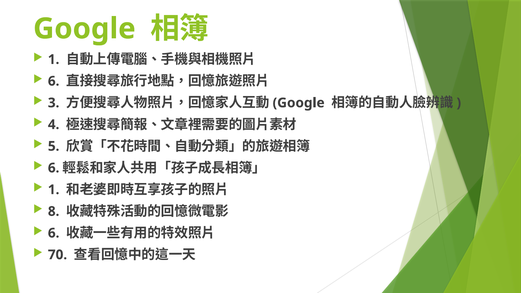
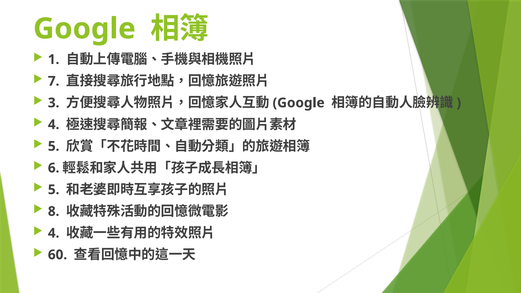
6 at (54, 81): 6 -> 7
1 at (54, 190): 1 -> 5
6 at (54, 233): 6 -> 4
70: 70 -> 60
